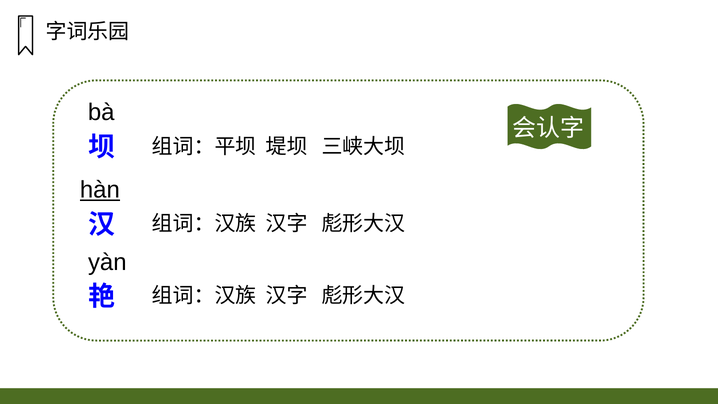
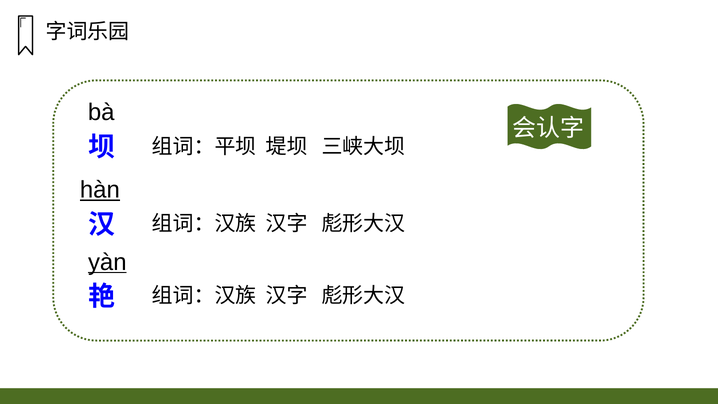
yàn underline: none -> present
